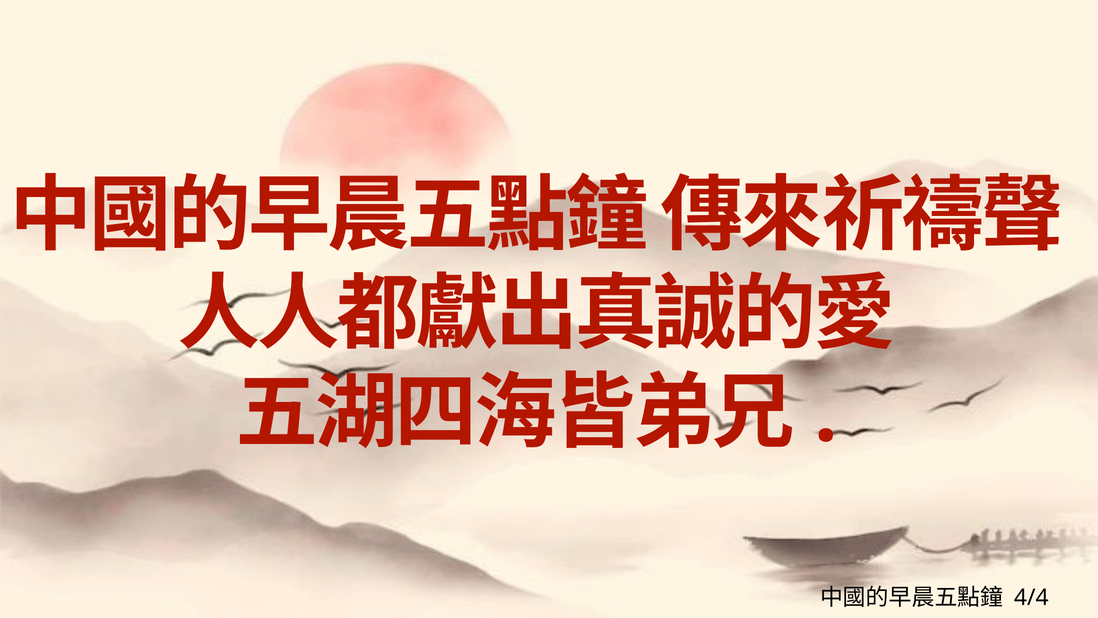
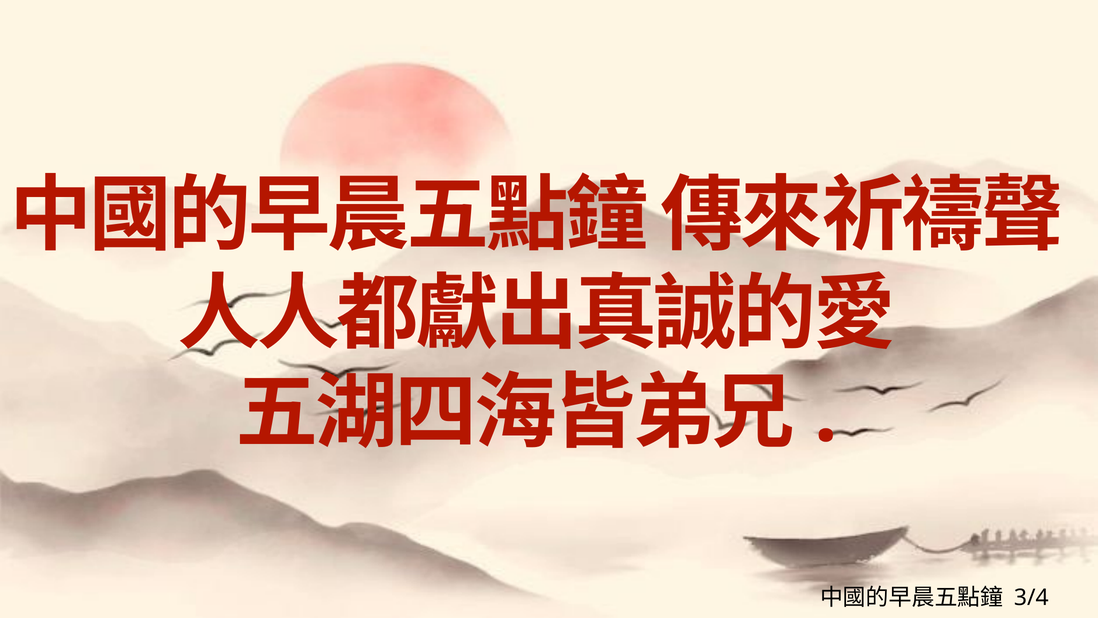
4/4: 4/4 -> 3/4
